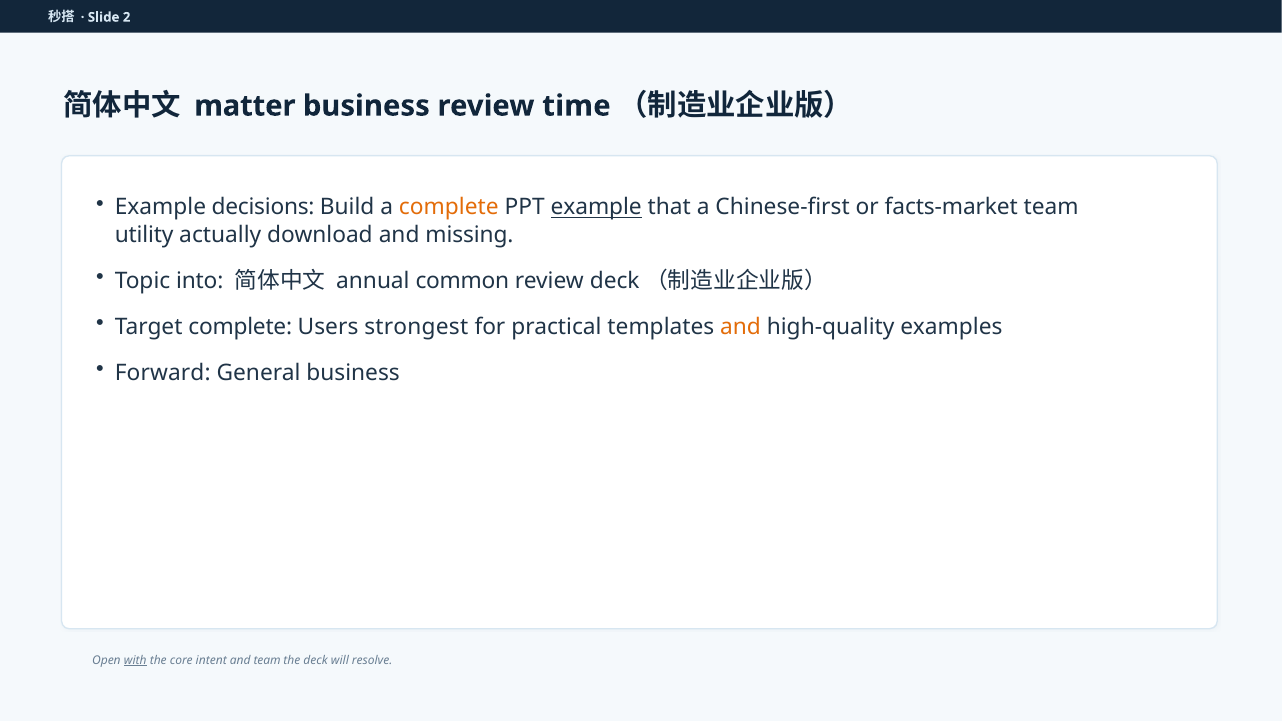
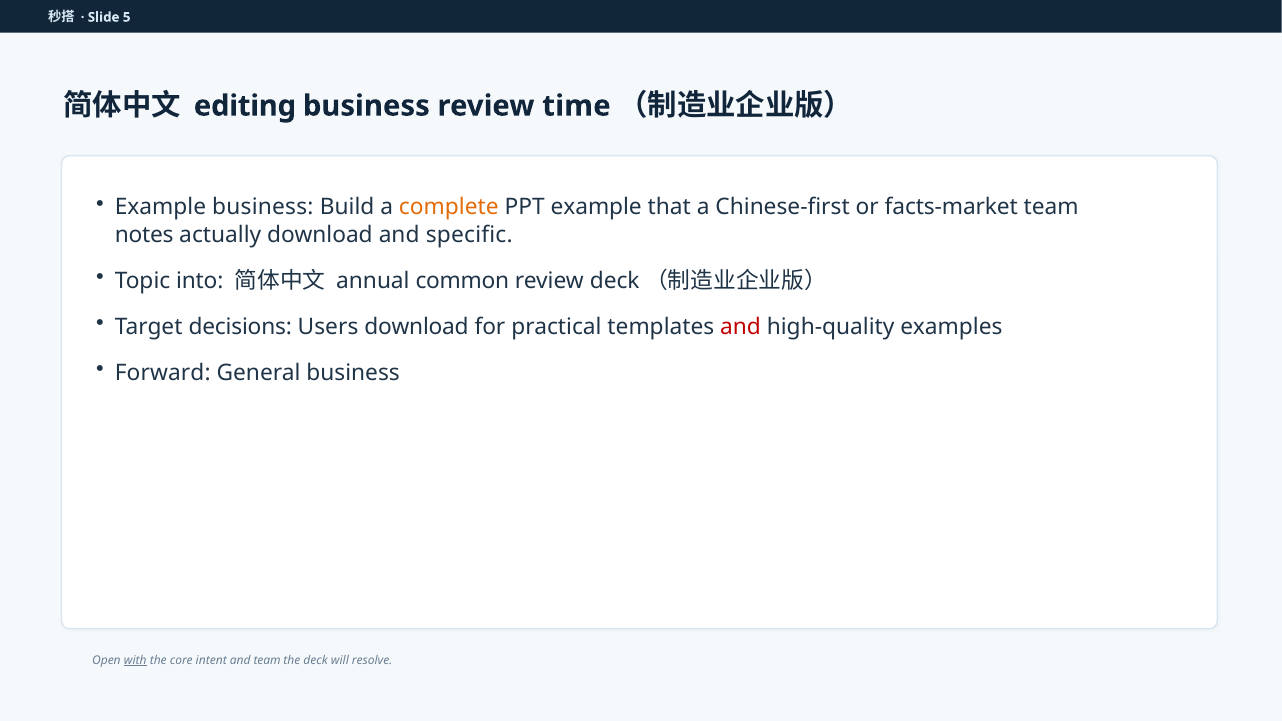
2: 2 -> 5
matter: matter -> editing
Example decisions: decisions -> business
example at (596, 207) underline: present -> none
utility: utility -> notes
missing: missing -> specific
Target complete: complete -> decisions
Users strongest: strongest -> download
and at (741, 327) colour: orange -> red
